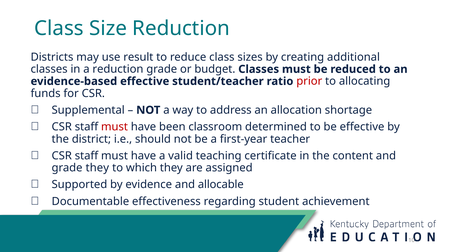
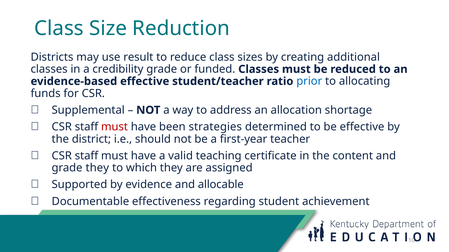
a reduction: reduction -> credibility
budget: budget -> funded
prior colour: red -> blue
classroom: classroom -> strategies
